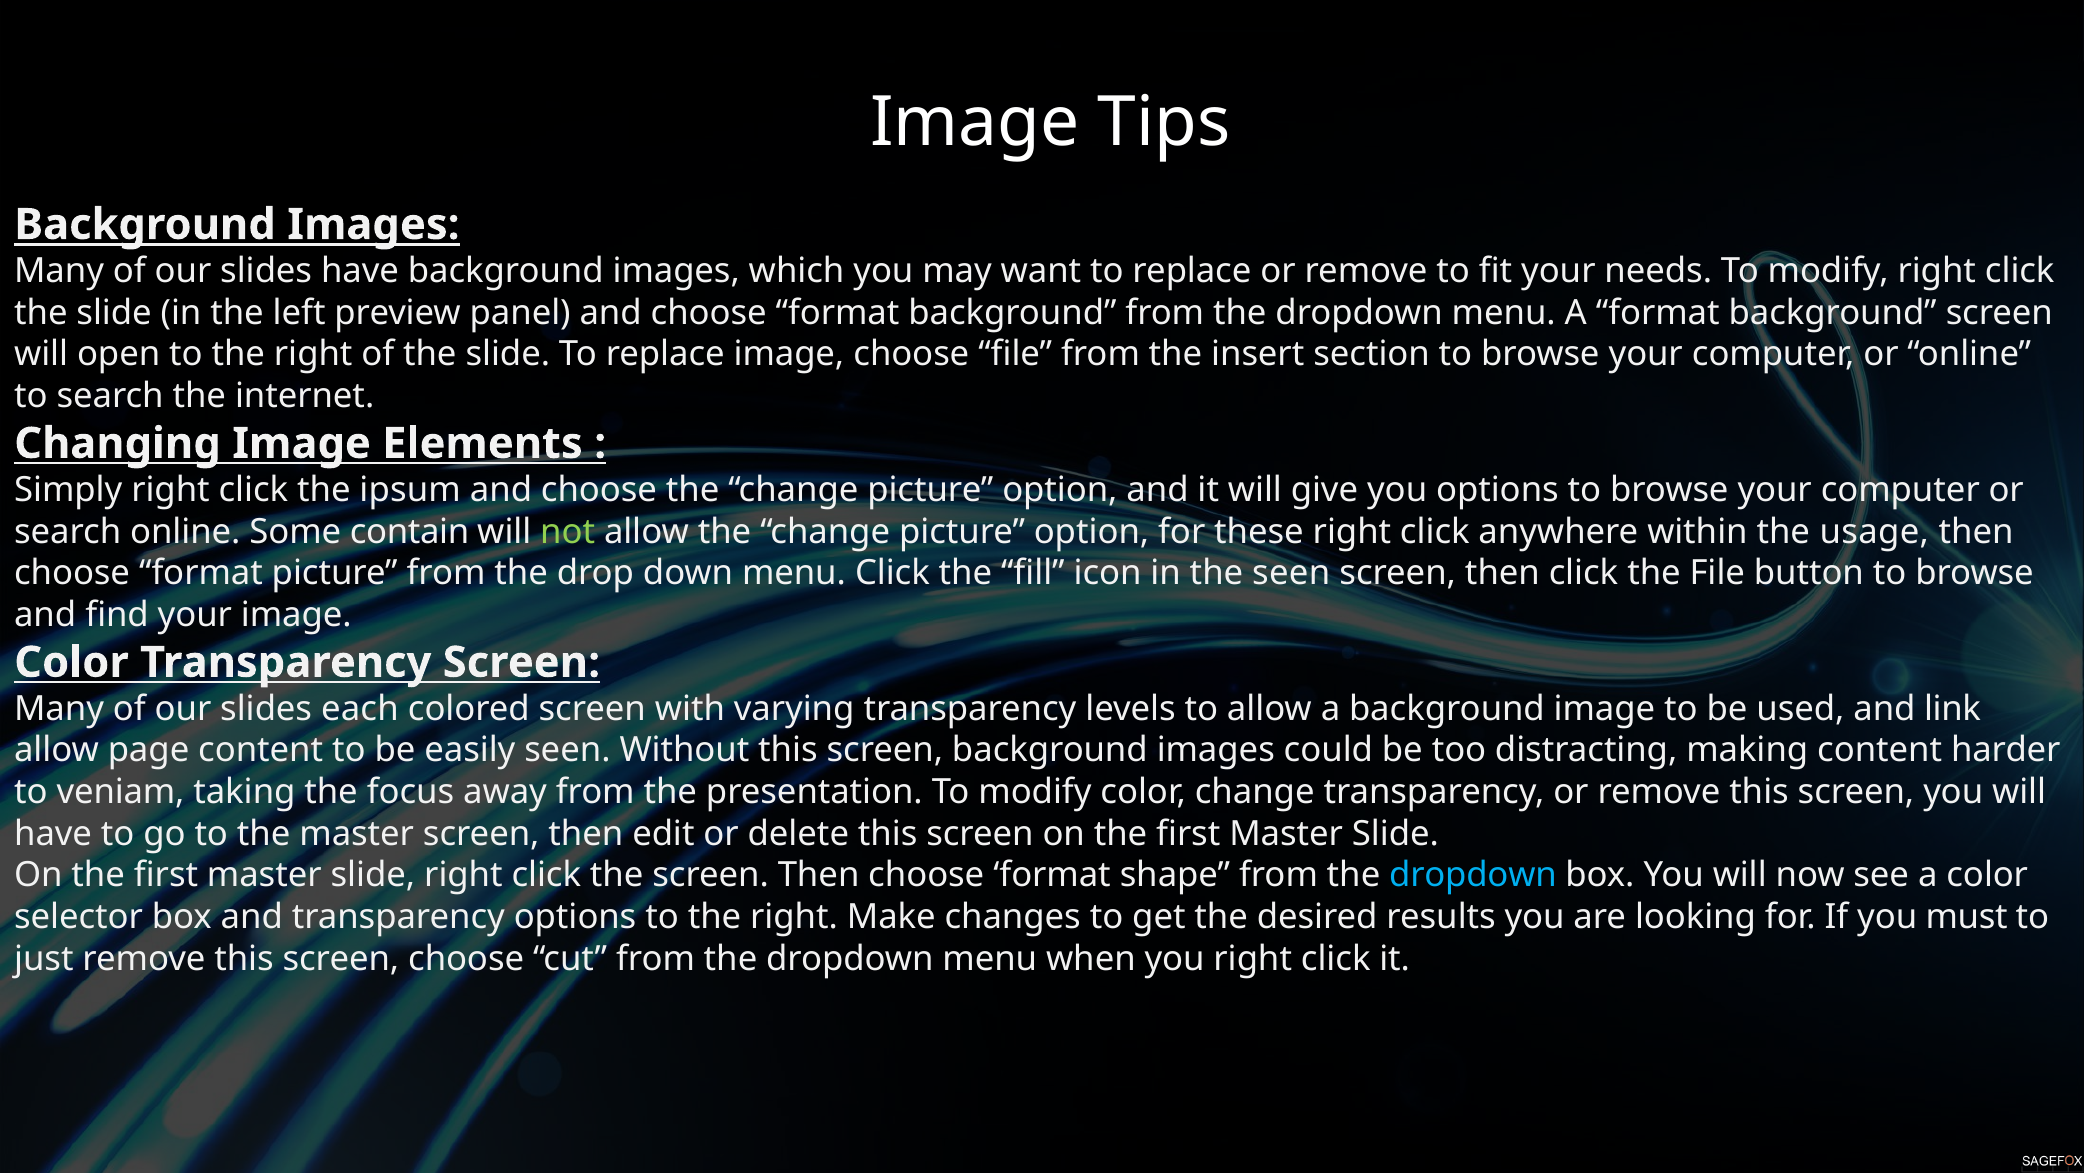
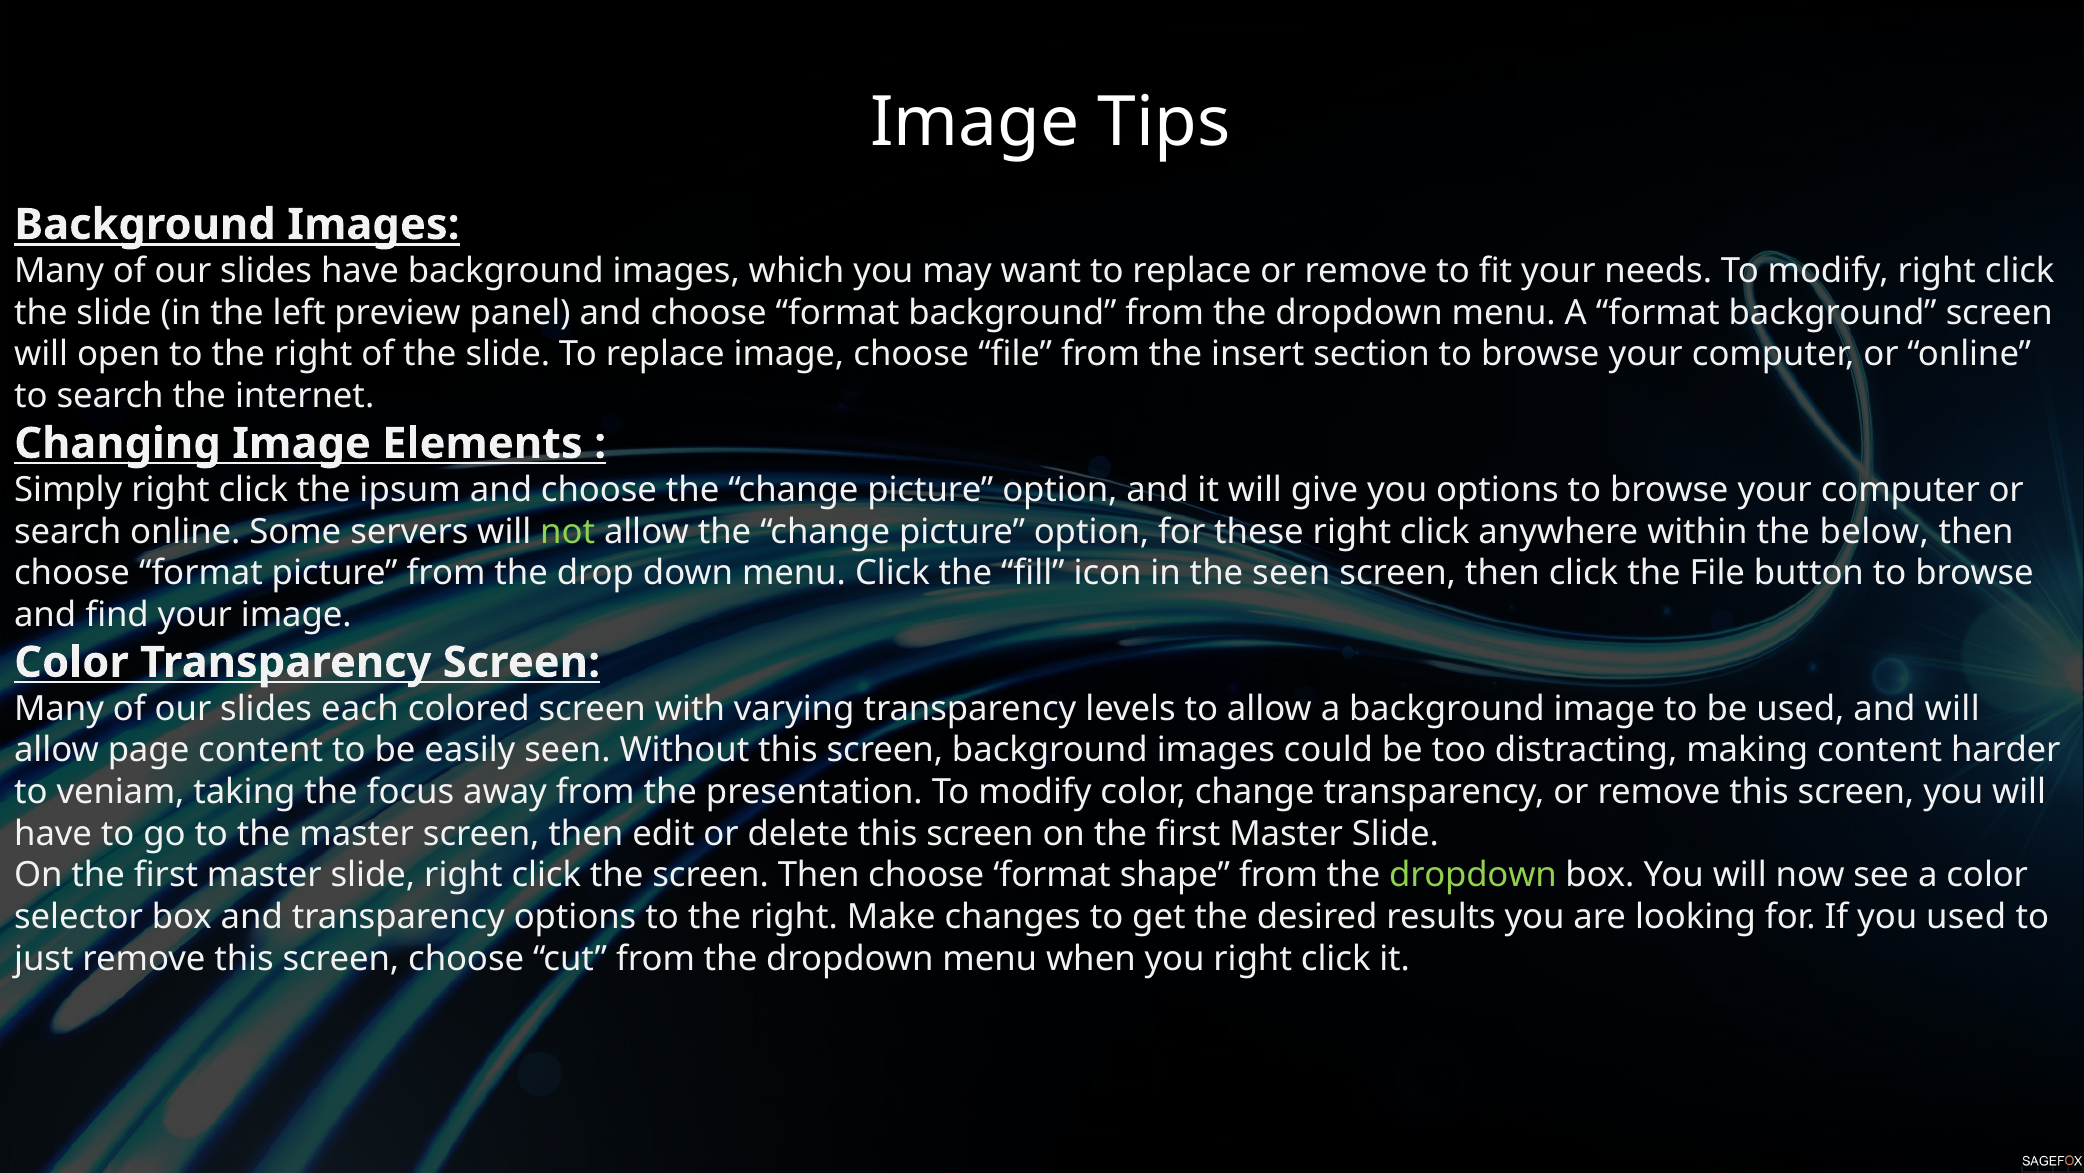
contain: contain -> servers
usage: usage -> below
and link: link -> will
dropdown at (1473, 875) colour: light blue -> light green
you must: must -> used
